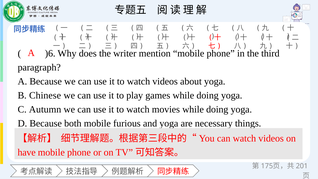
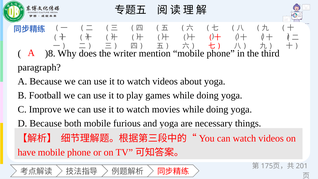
)6: )6 -> )8
Chinese: Chinese -> Football
Autumn: Autumn -> Improve
